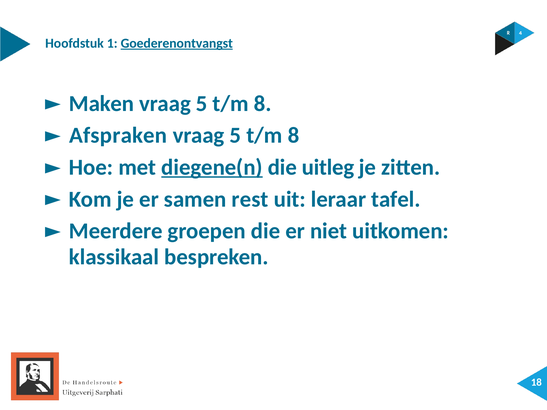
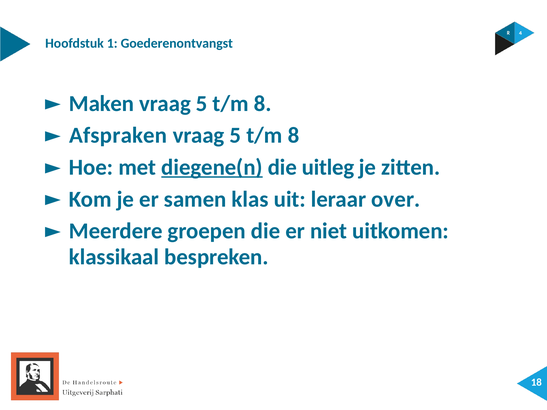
Goederenontvangst underline: present -> none
rest: rest -> klas
tafel: tafel -> over
